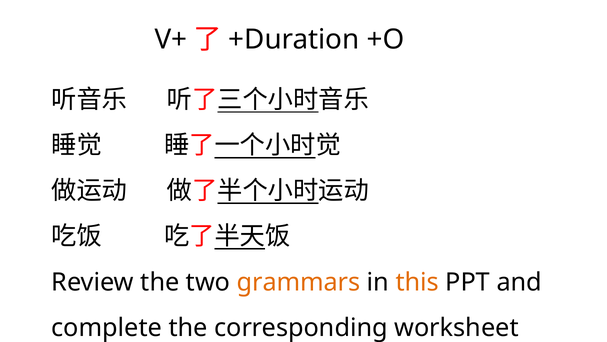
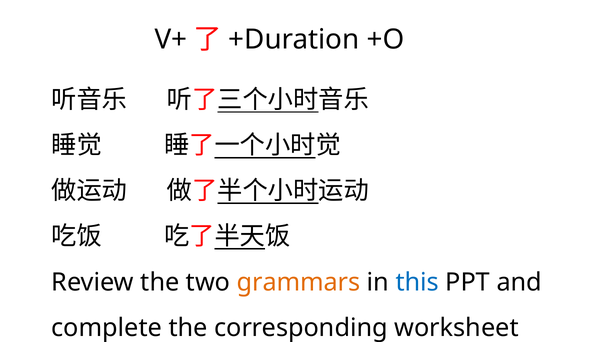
this colour: orange -> blue
